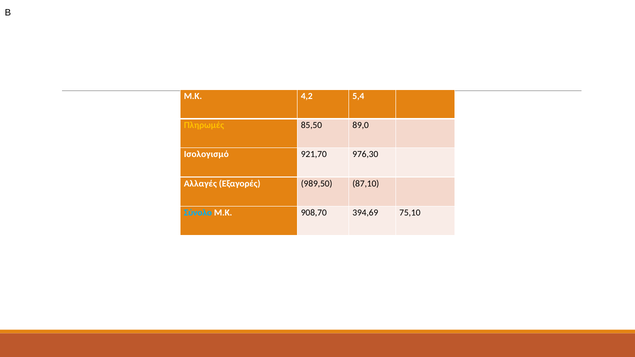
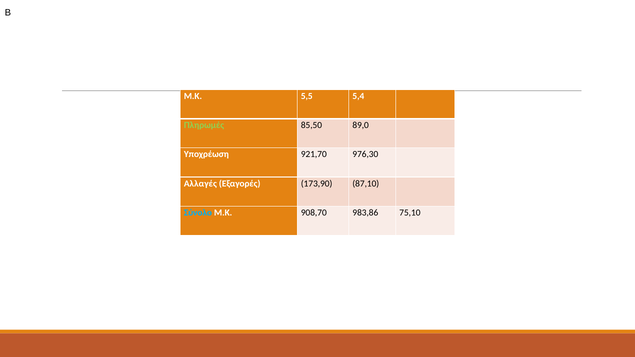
4,2: 4,2 -> 5,5
Πληρωμές colour: yellow -> light green
Ισολογισμό: Ισολογισμό -> Υποχρέωση
989,50: 989,50 -> 173,90
394,69: 394,69 -> 983,86
